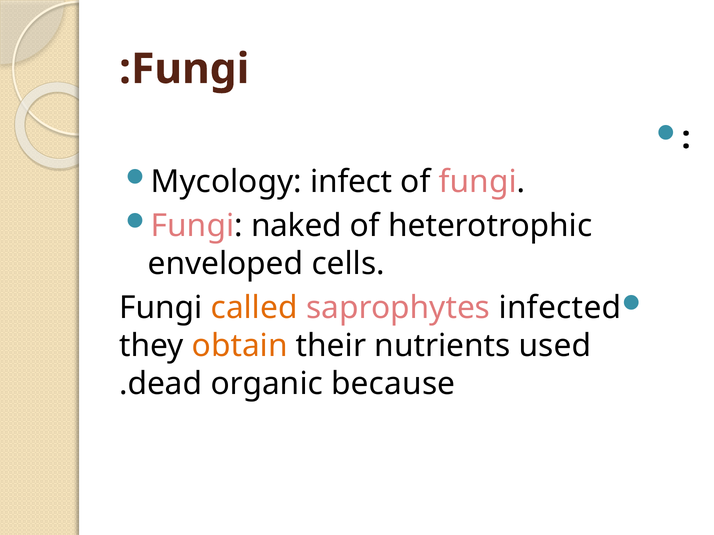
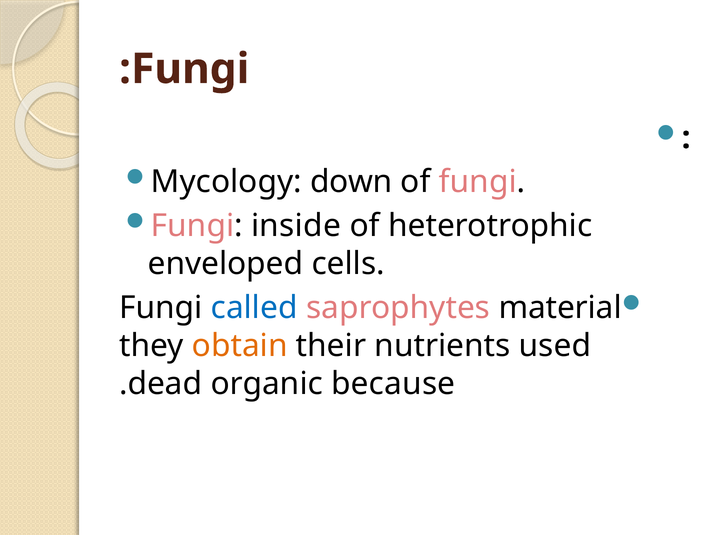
infect: infect -> down
naked: naked -> inside
called colour: orange -> blue
infected: infected -> material
